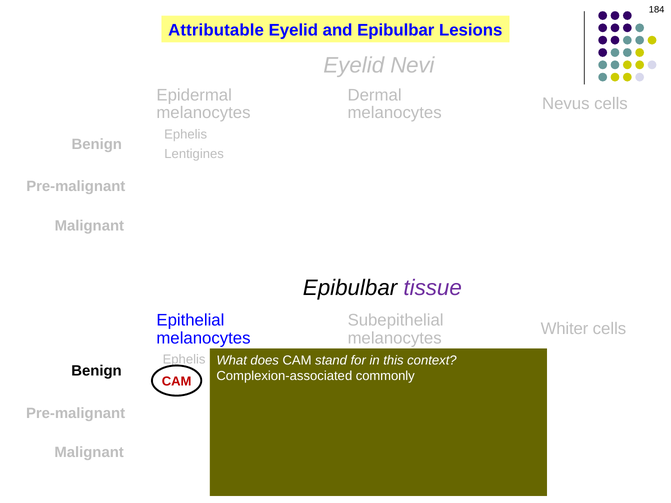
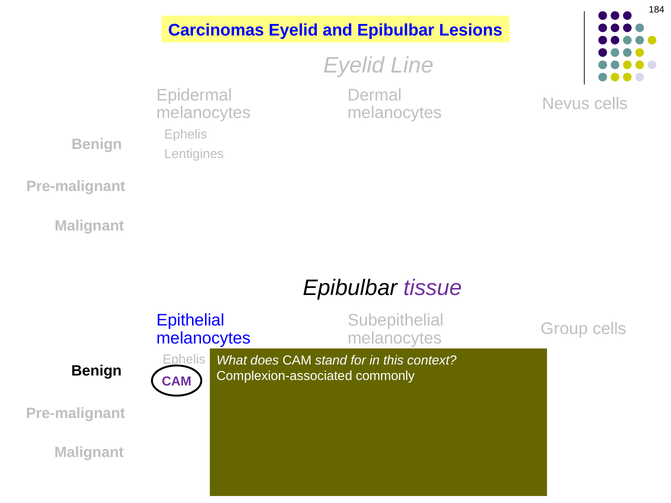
Attributable: Attributable -> Carcinomas
Nevi: Nevi -> Line
Whiter: Whiter -> Group
CAM at (177, 382) colour: red -> purple
